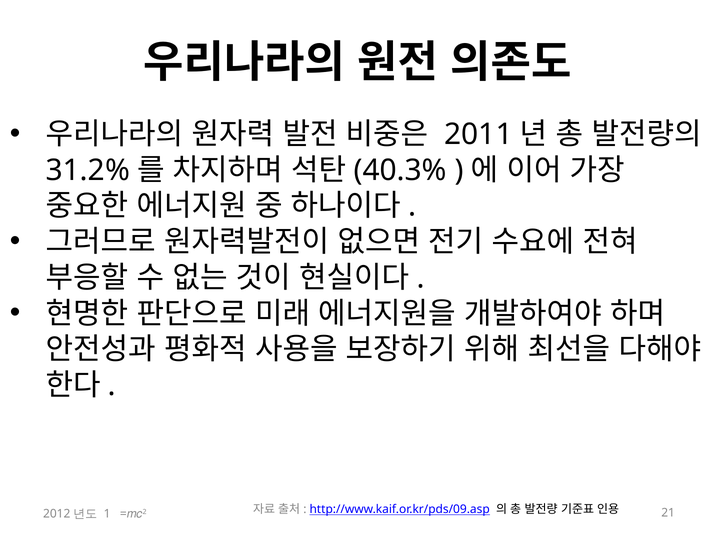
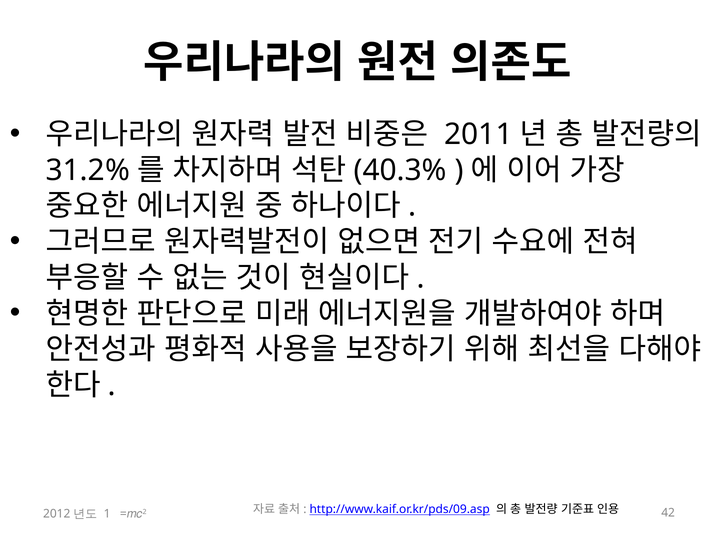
21: 21 -> 42
